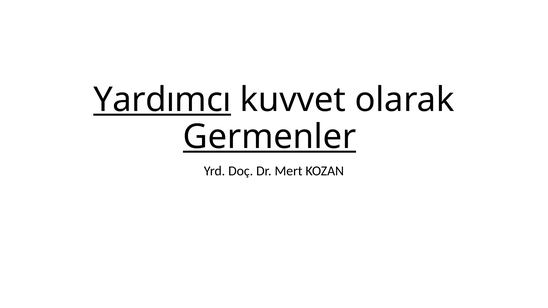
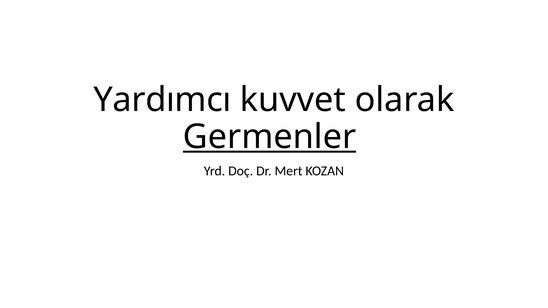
Yardımcı underline: present -> none
